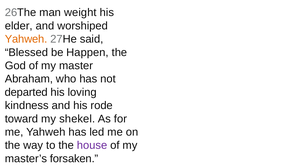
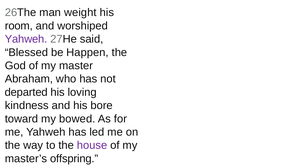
elder: elder -> room
Yahweh at (26, 39) colour: orange -> purple
rode: rode -> bore
shekel: shekel -> bowed
forsaken: forsaken -> offspring
